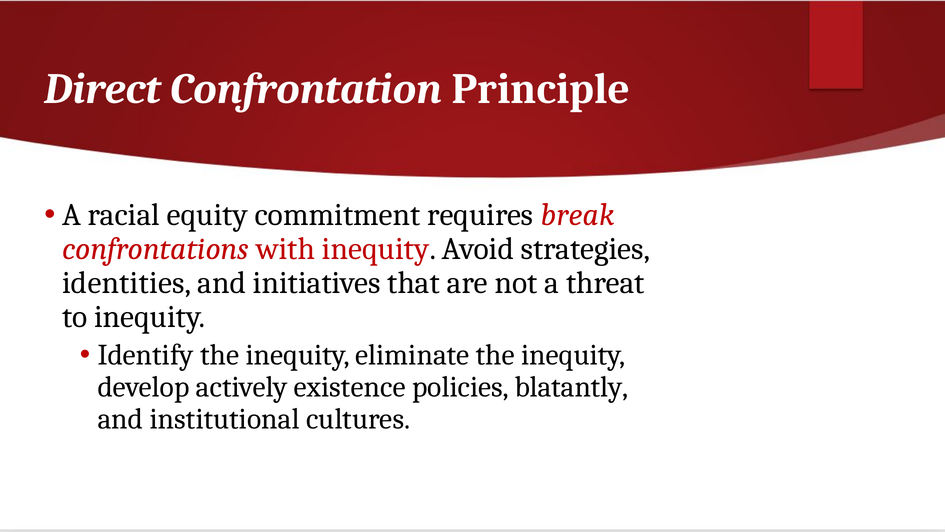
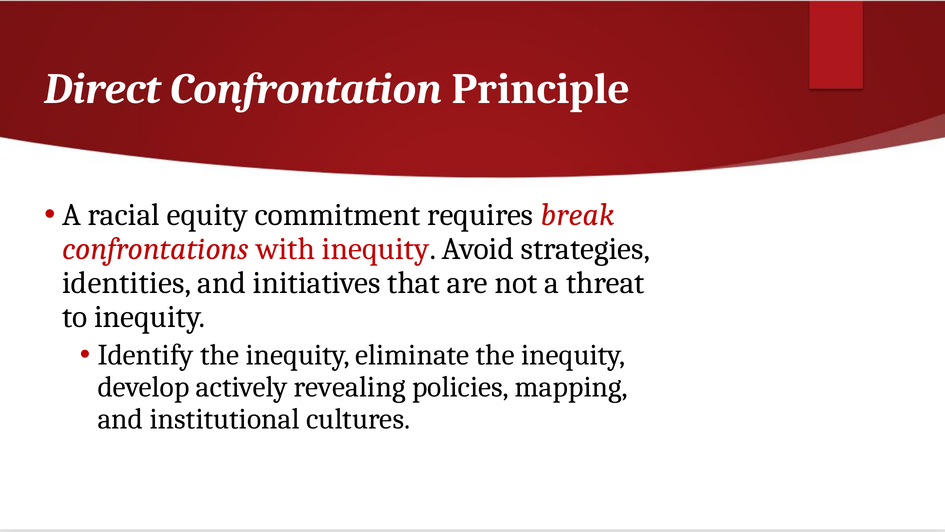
existence: existence -> revealing
blatantly: blatantly -> mapping
